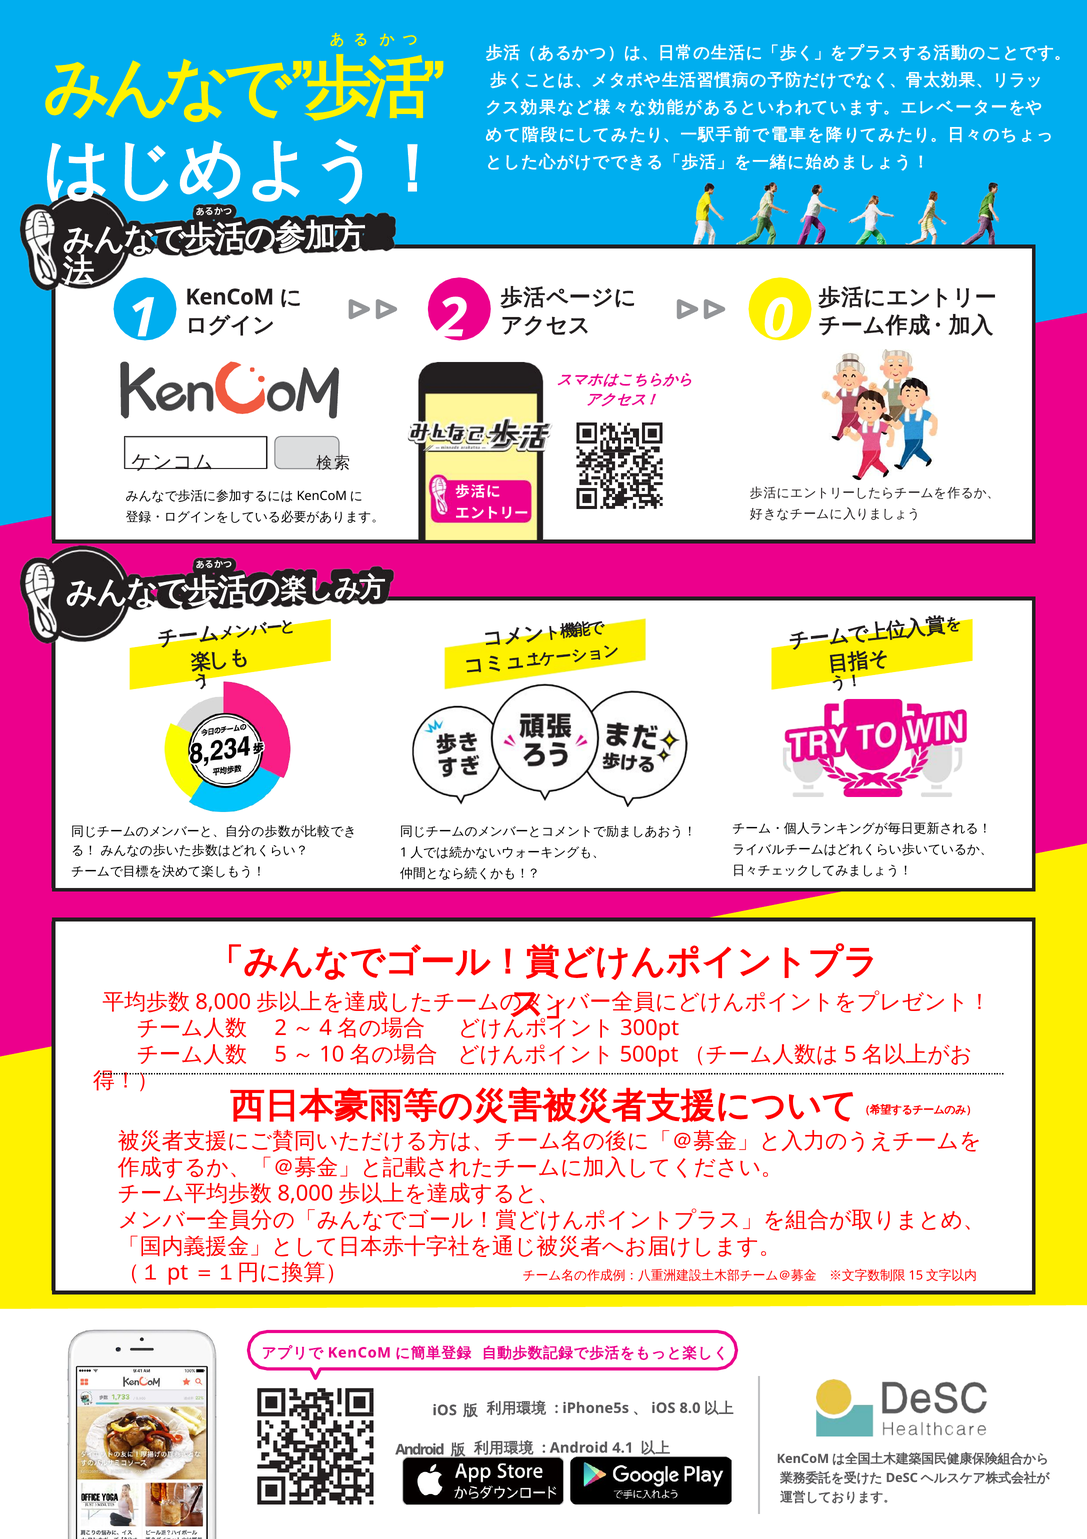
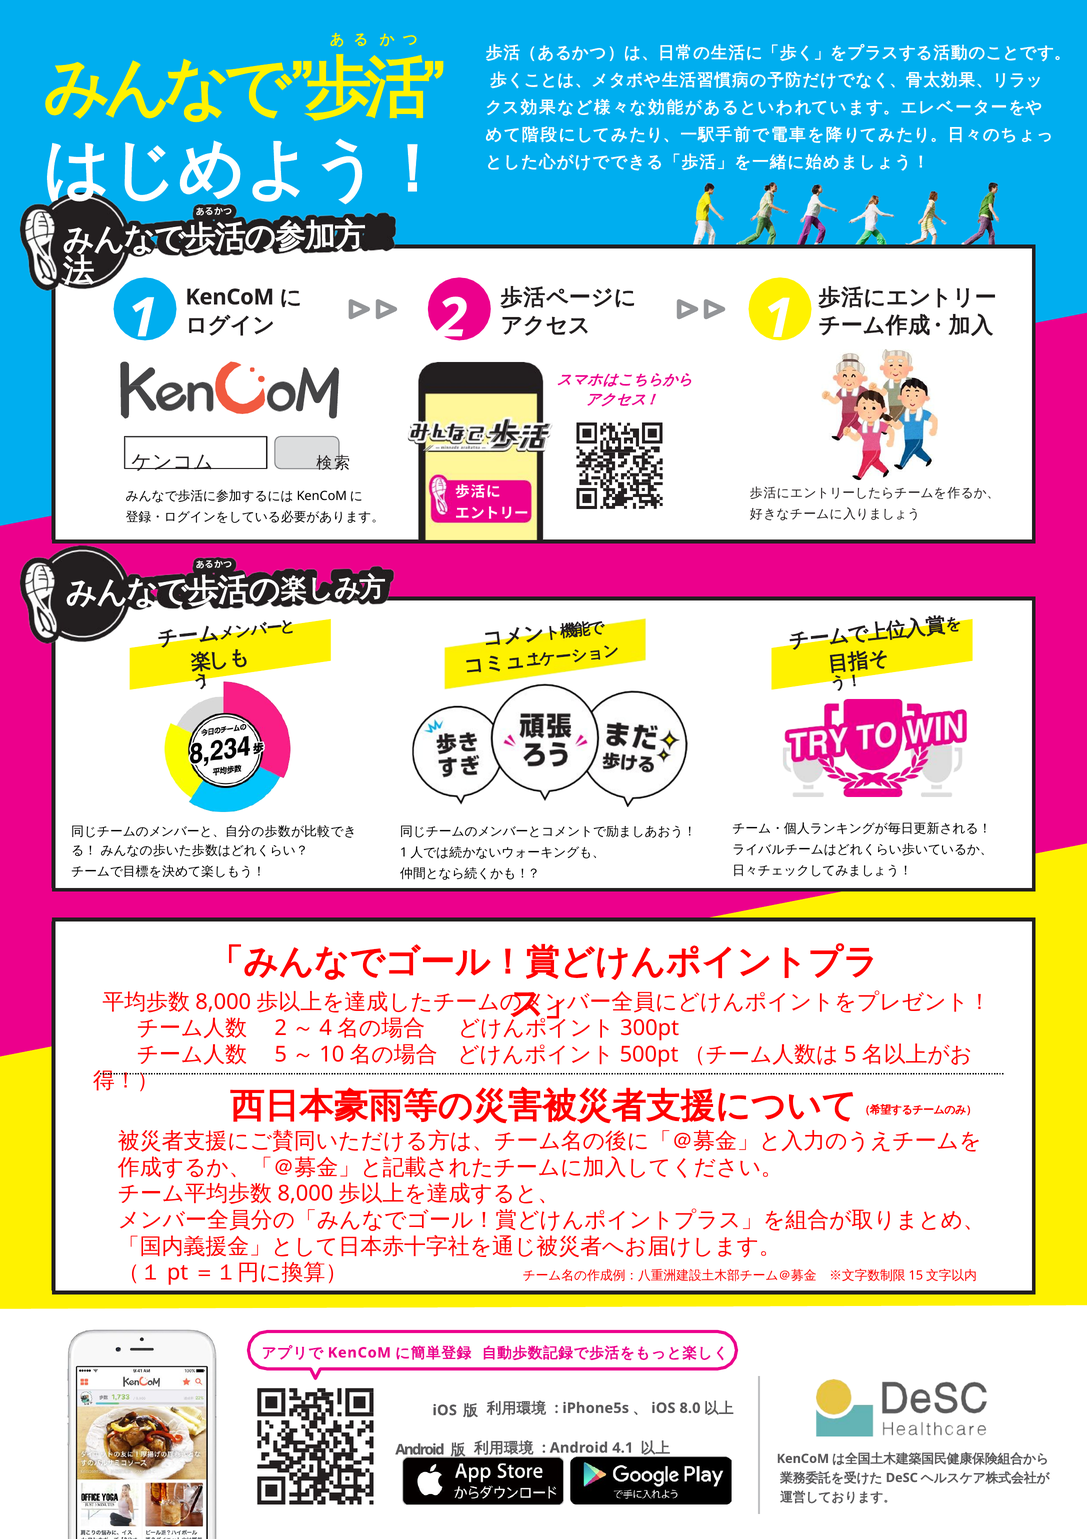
1 0: 0 -> 1
